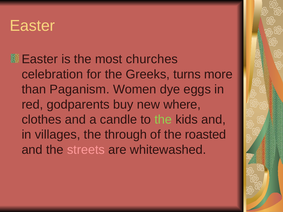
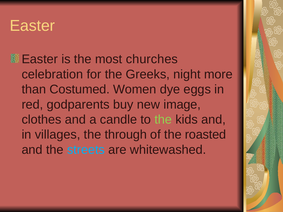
turns: turns -> night
Paganism: Paganism -> Costumed
where: where -> image
streets colour: pink -> light blue
